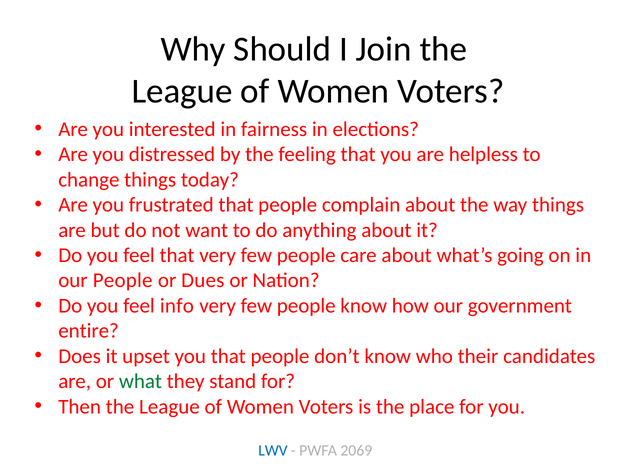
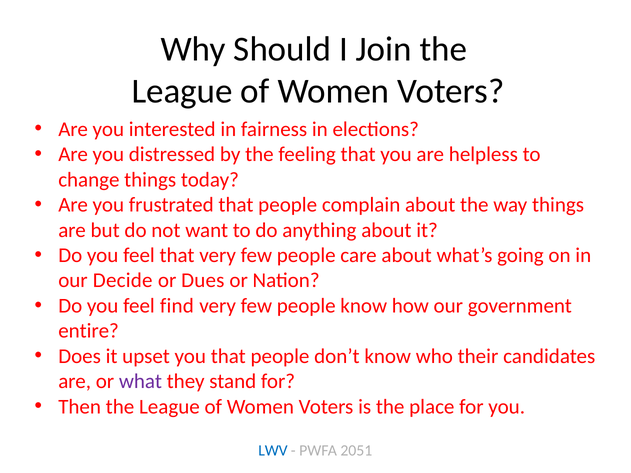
our People: People -> Decide
info: info -> find
what colour: green -> purple
2069: 2069 -> 2051
